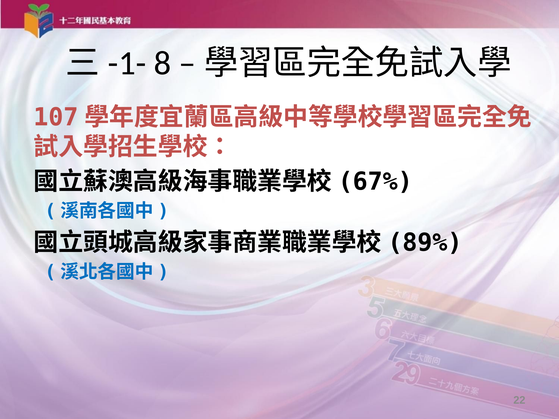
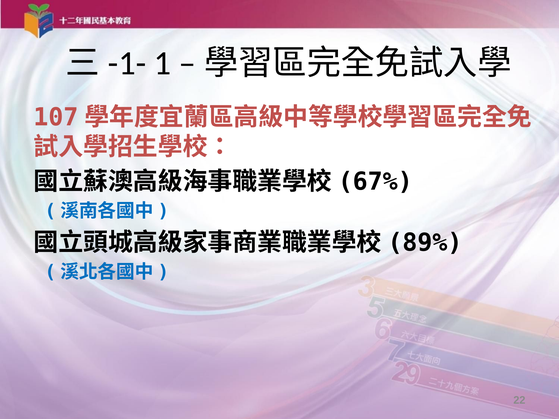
8: 8 -> 1
